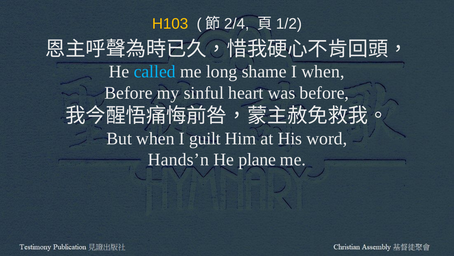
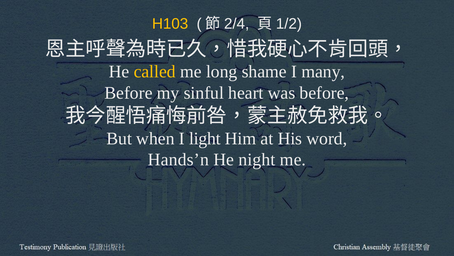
called colour: light blue -> yellow
I when: when -> many
guilt: guilt -> light
plane: plane -> night
